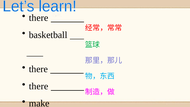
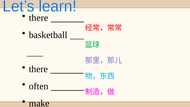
there at (39, 86): there -> often
